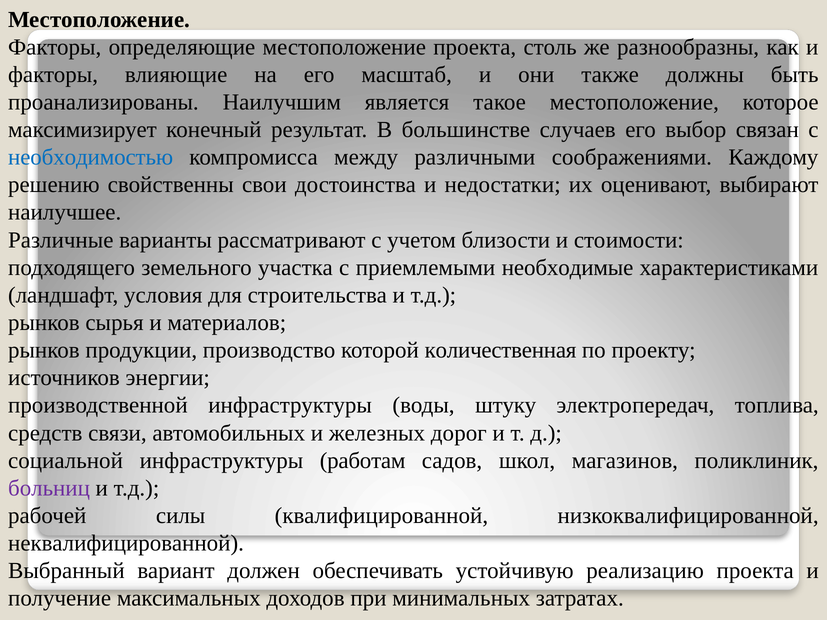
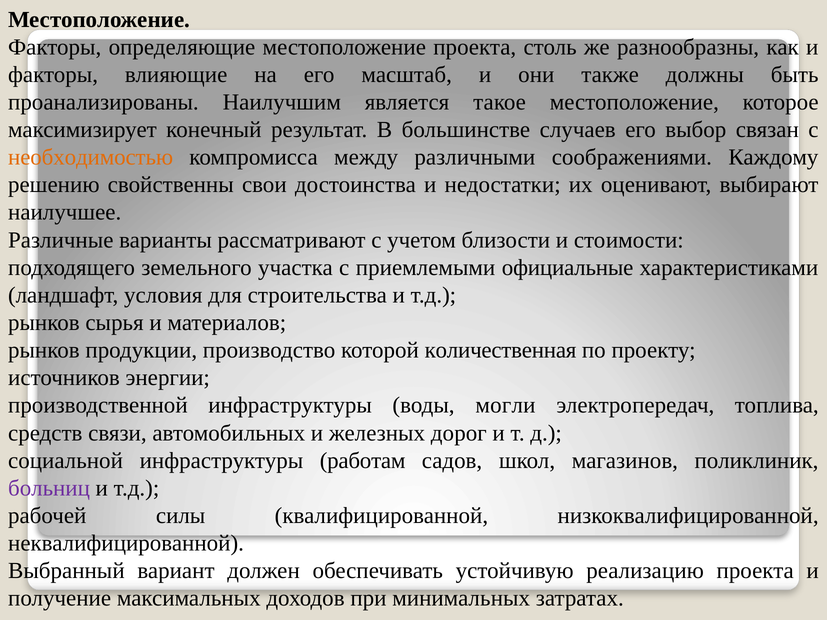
необходимостью colour: blue -> orange
необходимые: необходимые -> официальные
штуку: штуку -> могли
